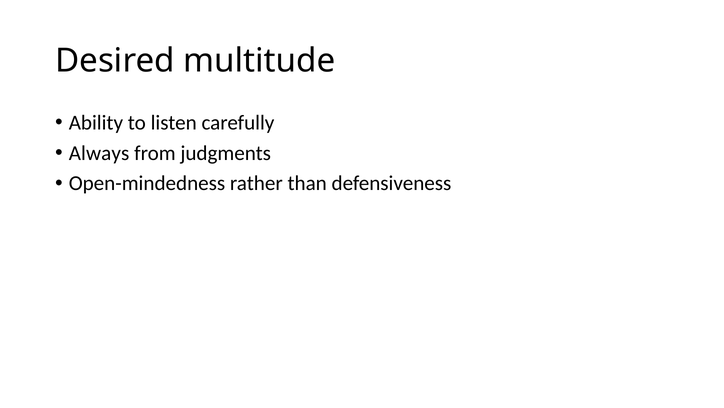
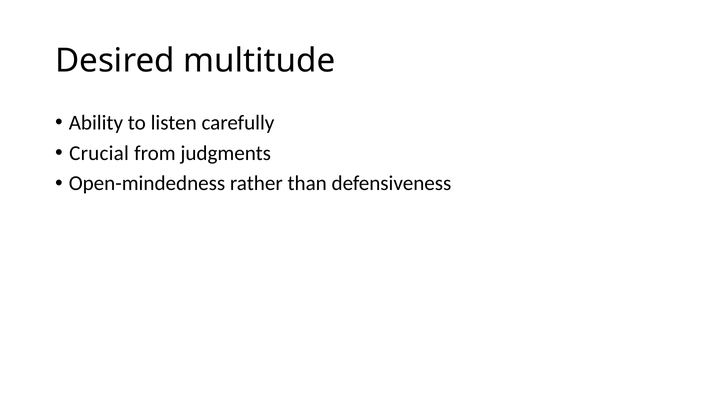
Always: Always -> Crucial
